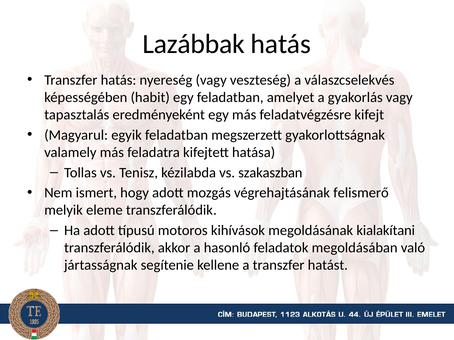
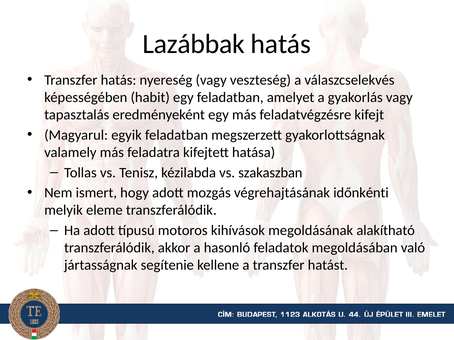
felismerő: felismerő -> időnkénti
kialakítani: kialakítani -> alakítható
